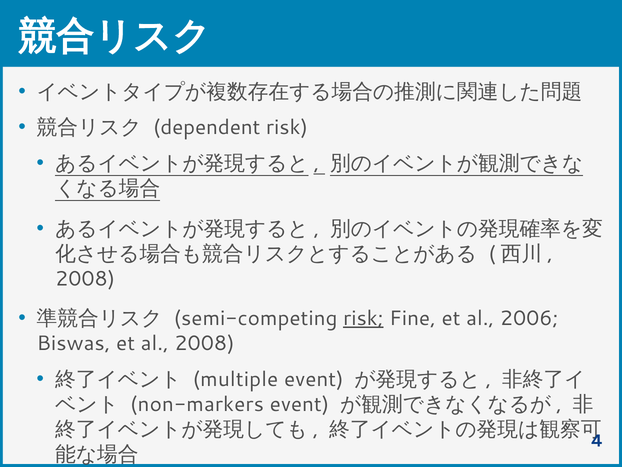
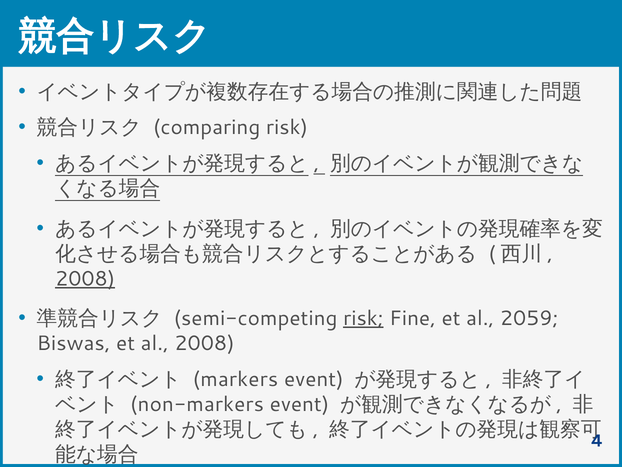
dependent: dependent -> comparing
2008 at (85, 278) underline: none -> present
2006: 2006 -> 2059
multiple: multiple -> markers
